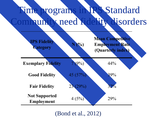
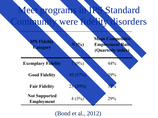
Time: Time -> Meet
need: need -> were
